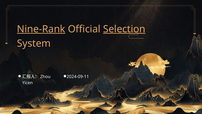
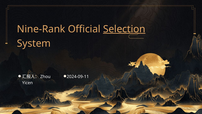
Nine-Rank underline: present -> none
